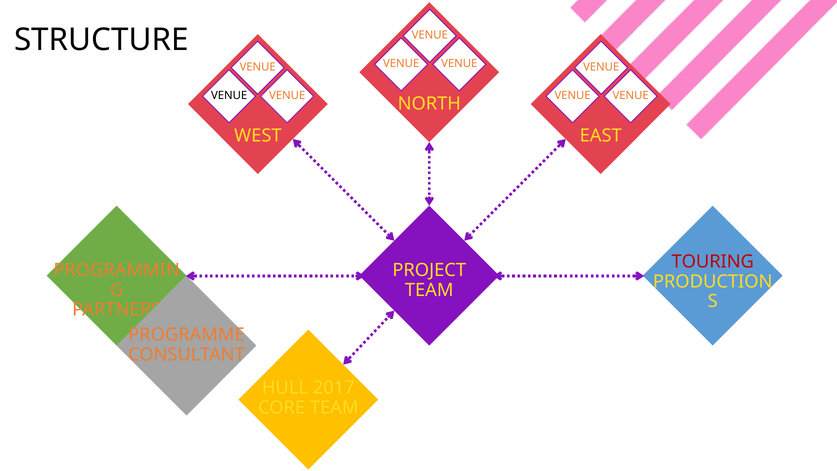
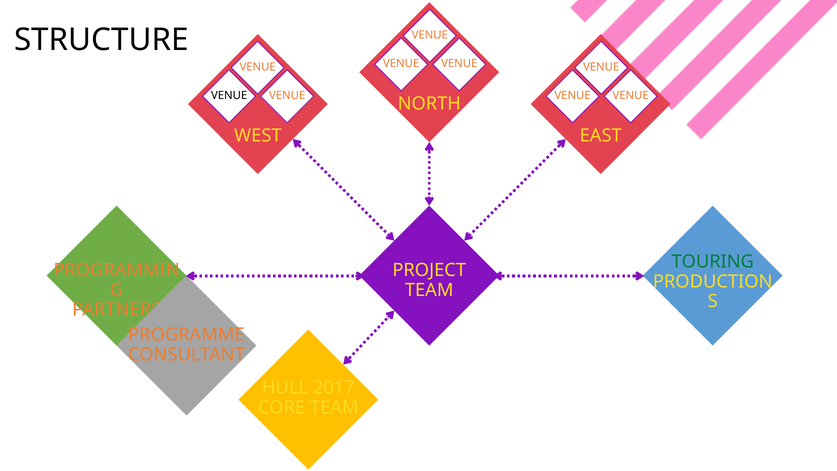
TOURING colour: red -> green
